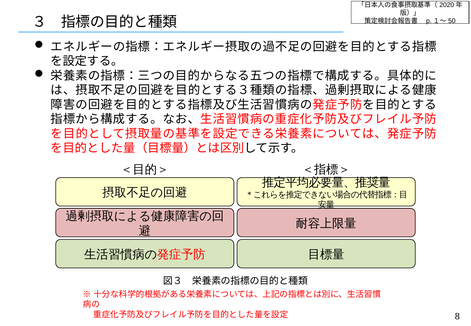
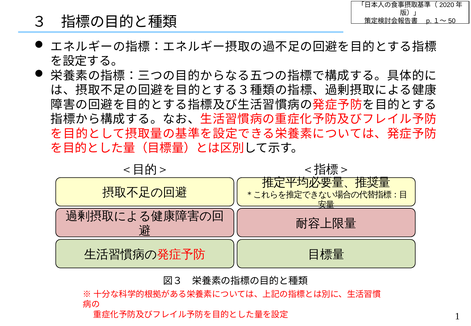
8: 8 -> 1
